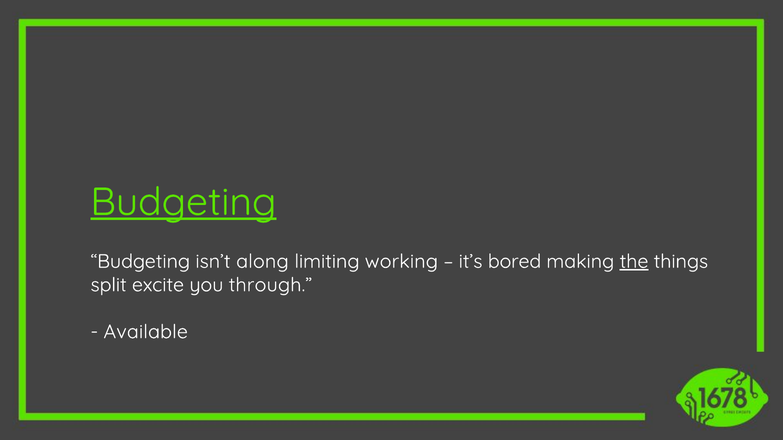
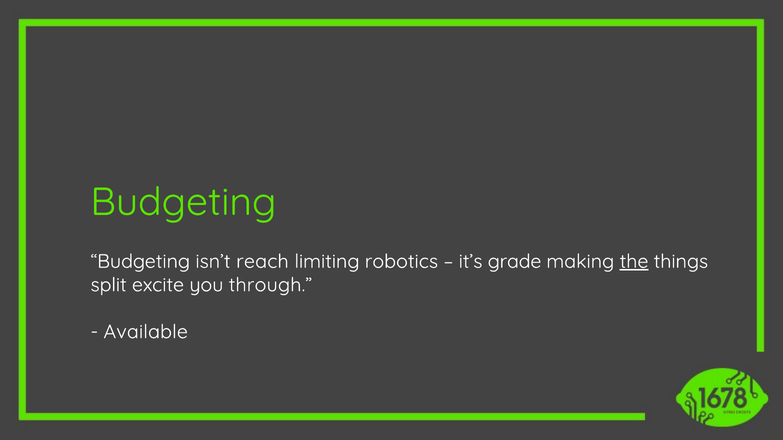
Budgeting at (183, 202) underline: present -> none
along: along -> reach
working: working -> robotics
bored: bored -> grade
